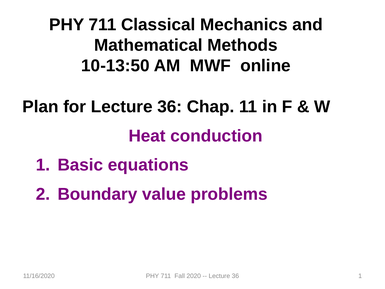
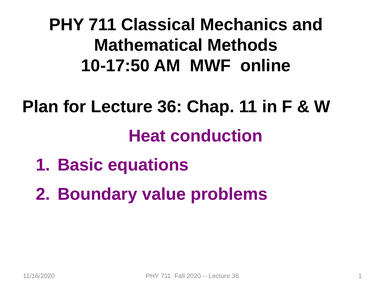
10-13:50: 10-13:50 -> 10-17:50
